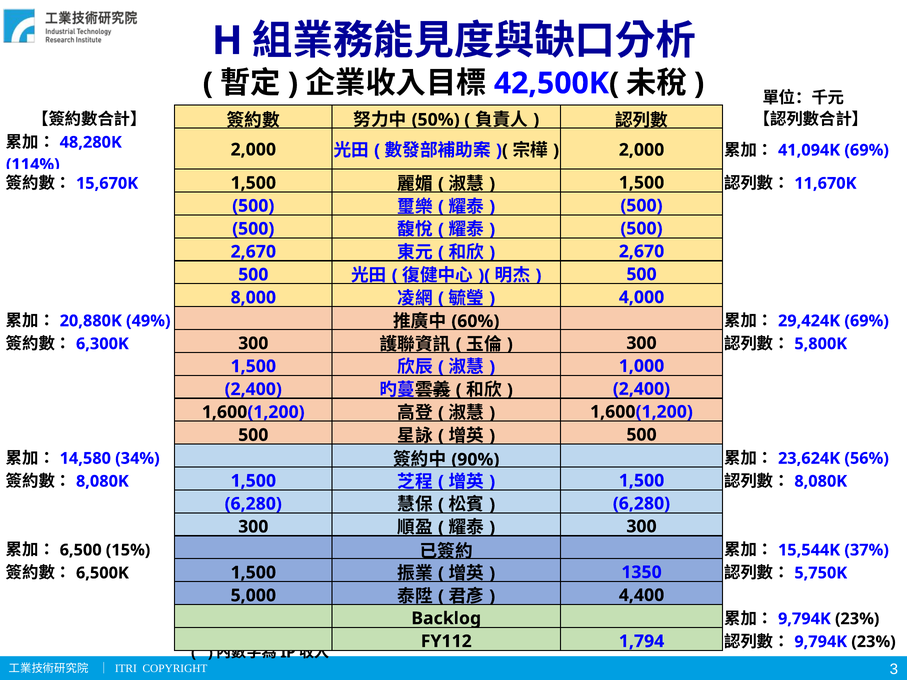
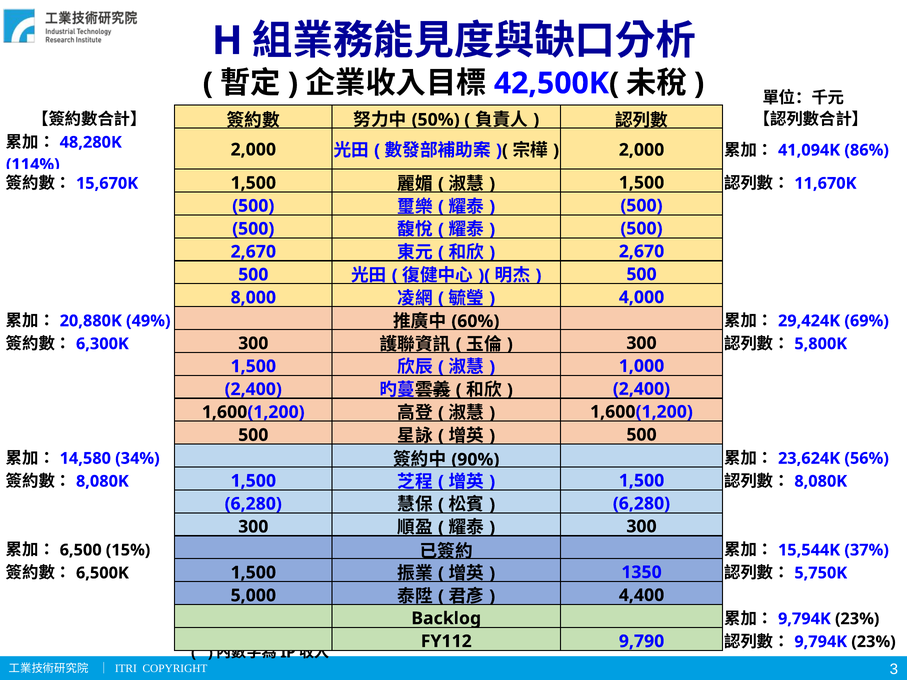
69% at (867, 150): 69% -> 86%
1,794: 1,794 -> 9,790
